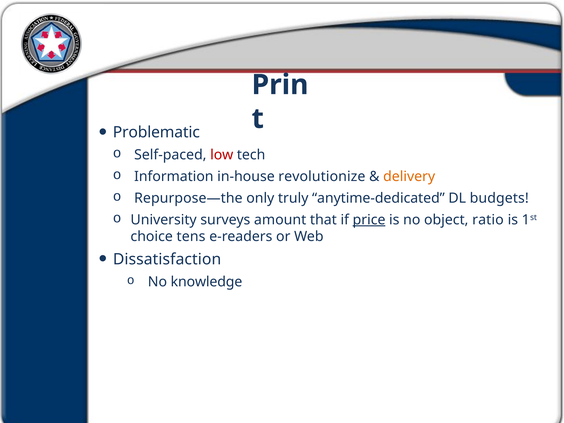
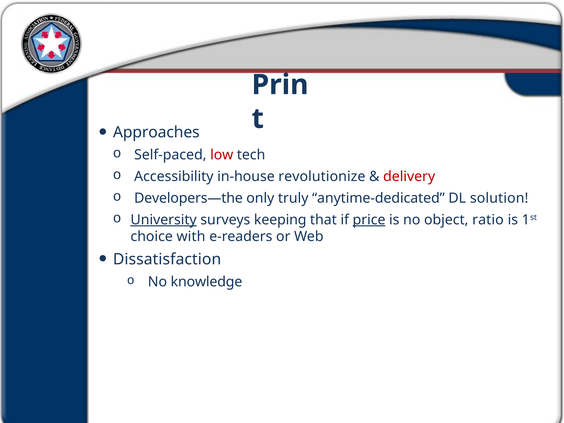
Problematic: Problematic -> Approaches
Information: Information -> Accessibility
delivery colour: orange -> red
Repurpose—the: Repurpose—the -> Developers—the
budgets: budgets -> solution
University underline: none -> present
amount: amount -> keeping
tens: tens -> with
